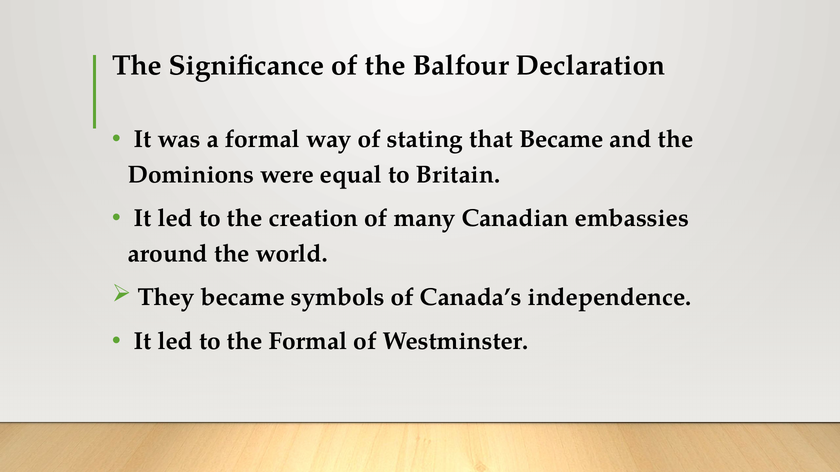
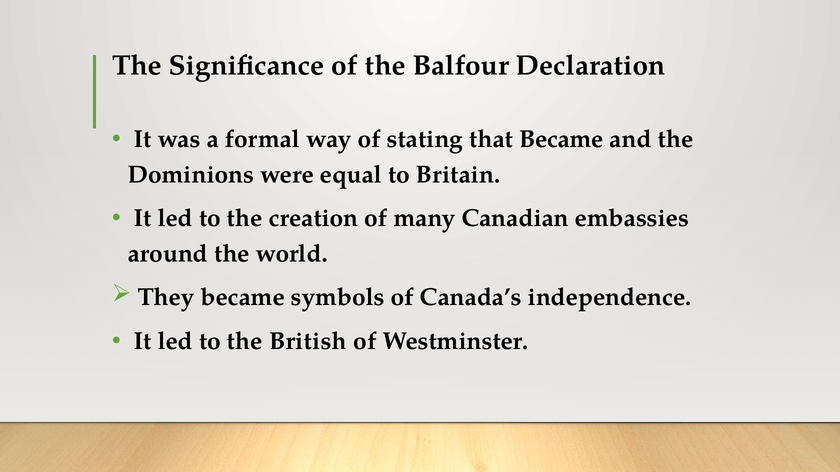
the Formal: Formal -> British
